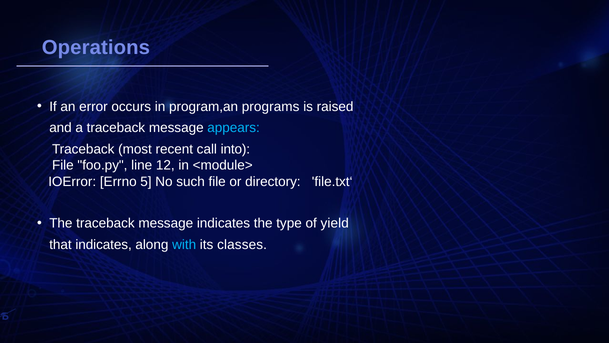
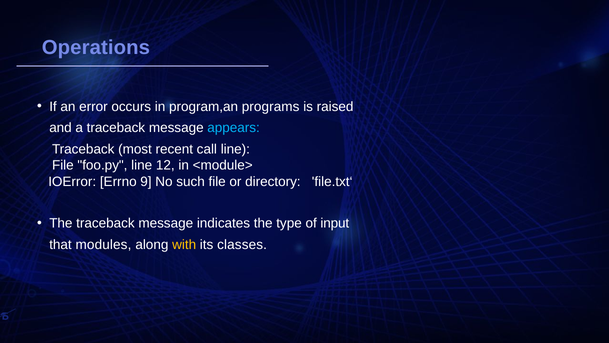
call into: into -> line
Errno 5: 5 -> 9
yield: yield -> input
that indicates: indicates -> modules
with colour: light blue -> yellow
